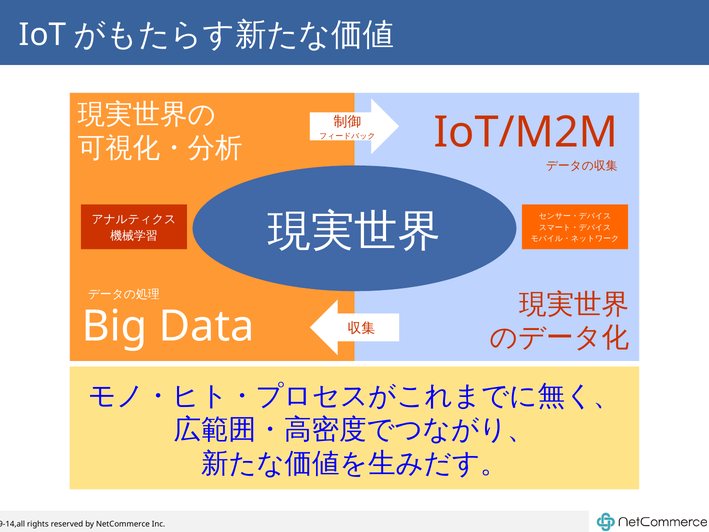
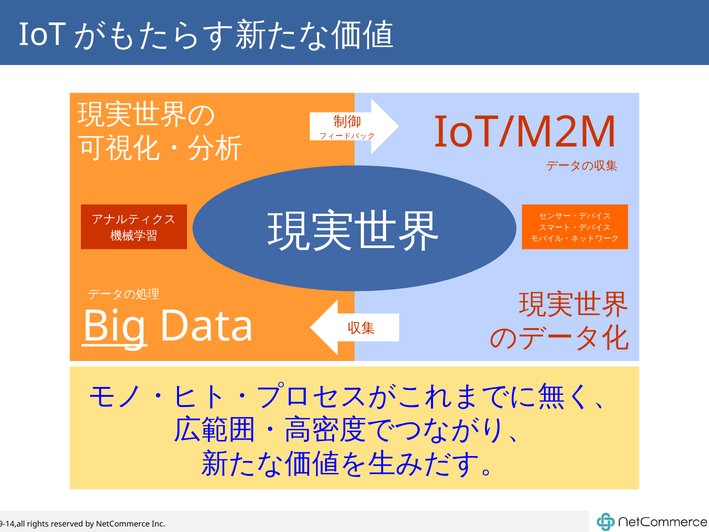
Big underline: none -> present
